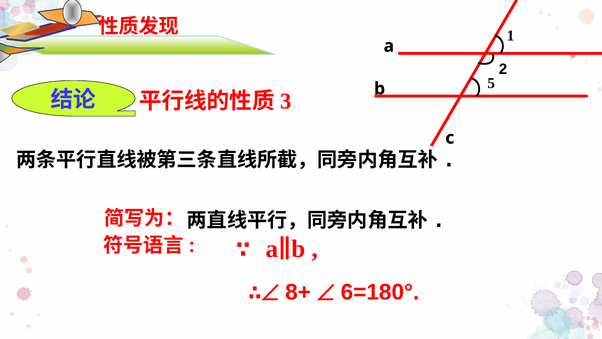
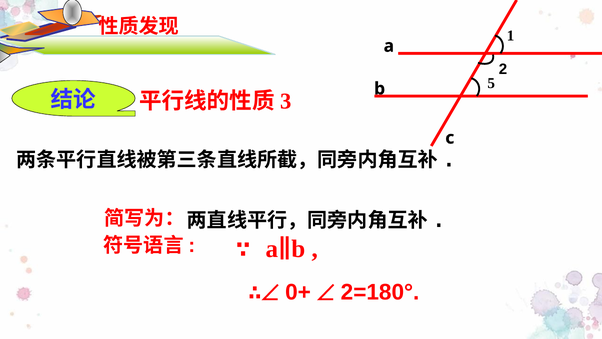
8+: 8+ -> 0+
6=180°: 6=180° -> 2=180°
